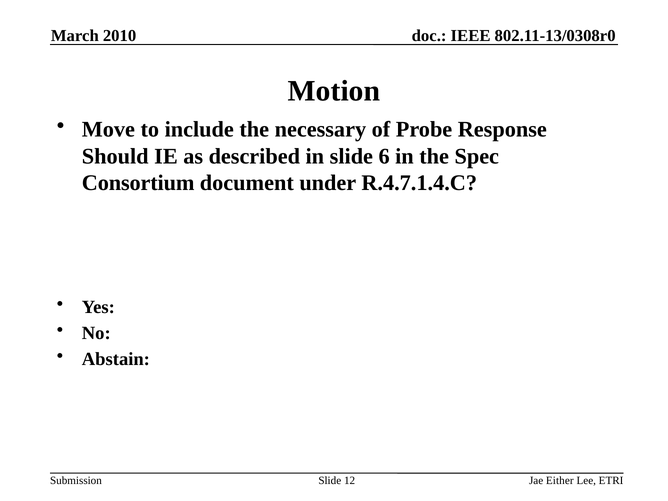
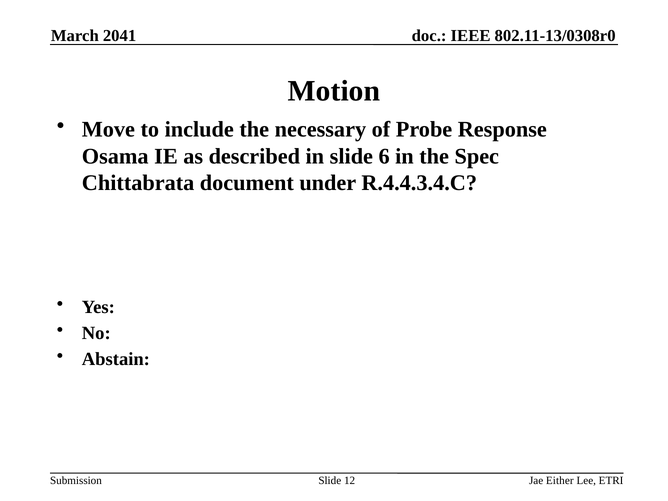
2010: 2010 -> 2041
Should: Should -> Osama
Consortium: Consortium -> Chittabrata
R.4.7.1.4.C: R.4.7.1.4.C -> R.4.4.3.4.C
